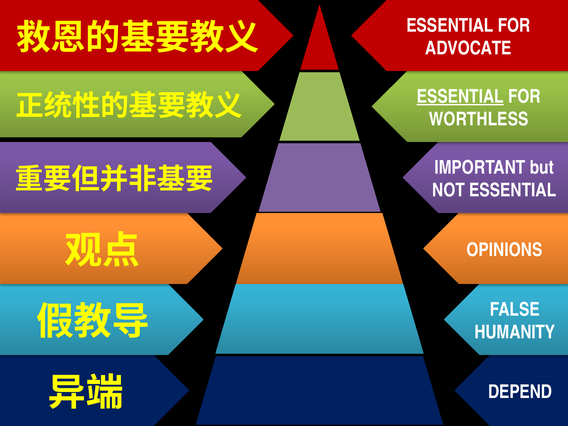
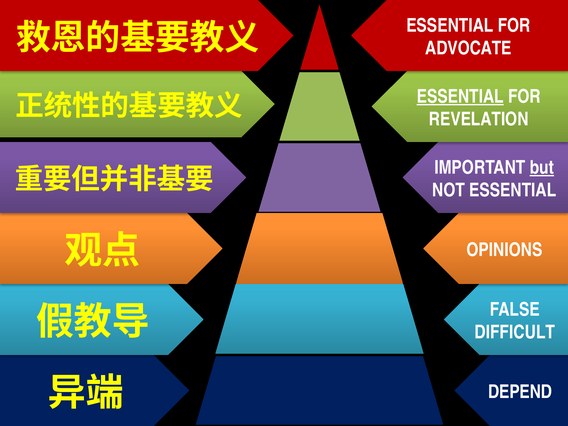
WORTHLESS: WORTHLESS -> REVELATION
but underline: none -> present
HUMANITY: HUMANITY -> DIFFICULT
